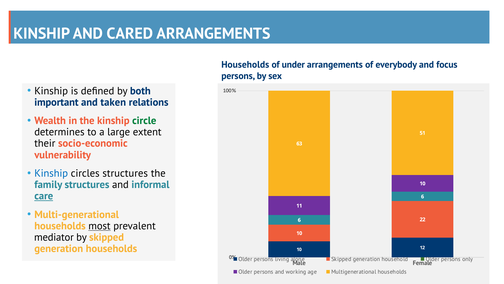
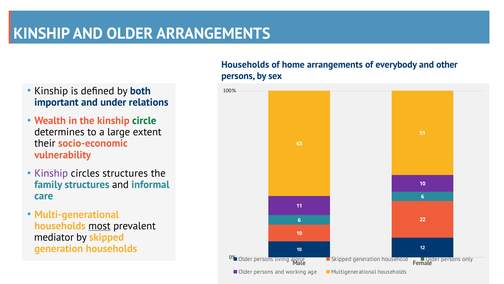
AND CARED: CARED -> OLDER
under: under -> home
focus: focus -> other
taken: taken -> under
Kinship at (51, 173) colour: blue -> purple
care underline: present -> none
